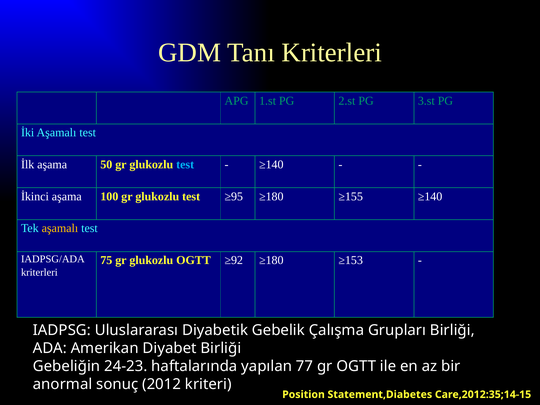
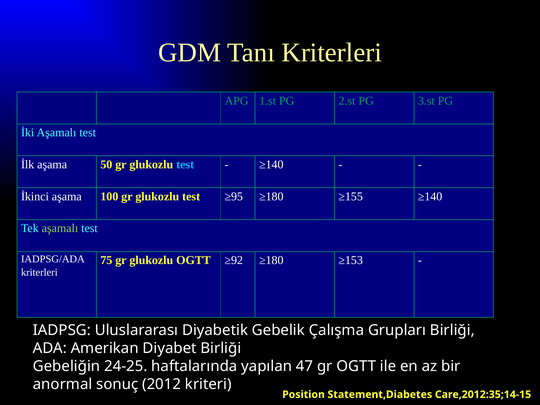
aşamalı at (60, 228) colour: yellow -> light green
24-23: 24-23 -> 24-25
77: 77 -> 47
